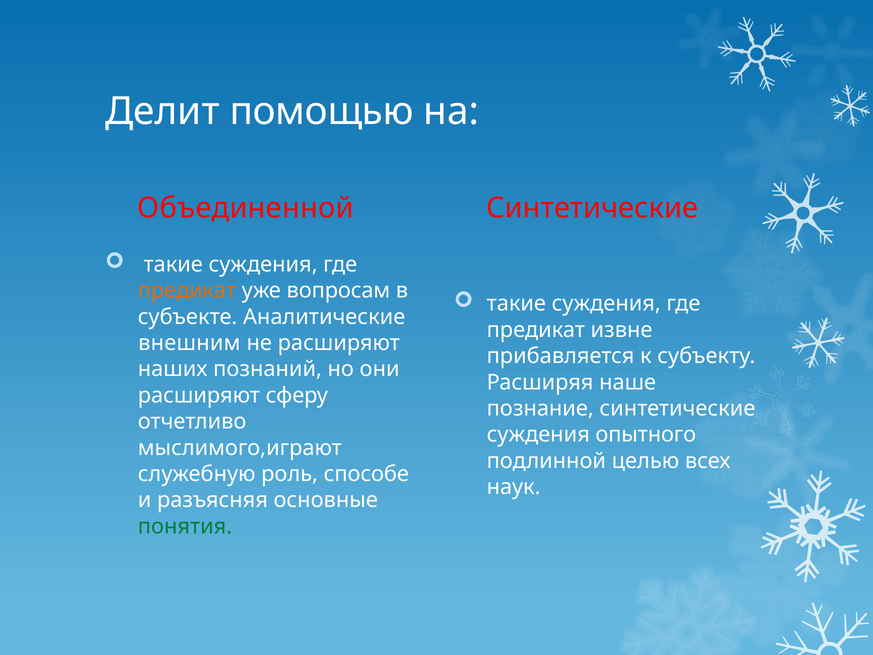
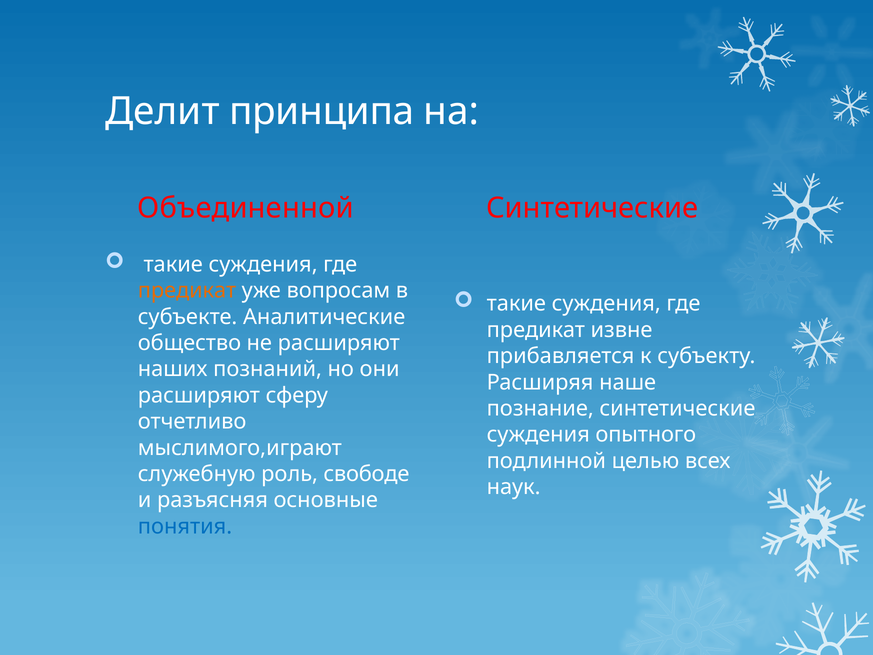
помощью: помощью -> принципа
внешним: внешним -> общество
способе: способе -> свободе
понятия colour: green -> blue
